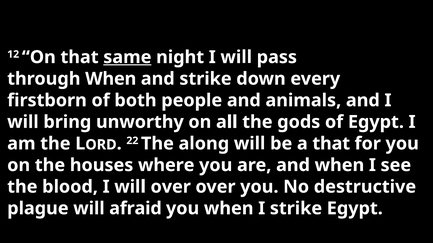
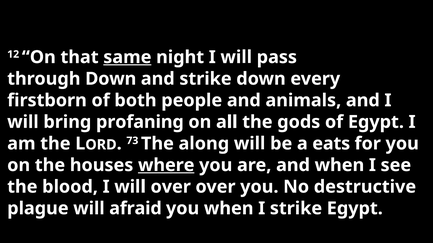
through When: When -> Down
unworthy: unworthy -> profaning
22: 22 -> 73
a that: that -> eats
where underline: none -> present
